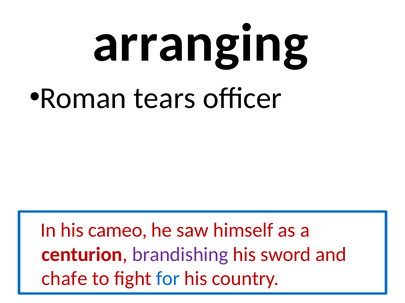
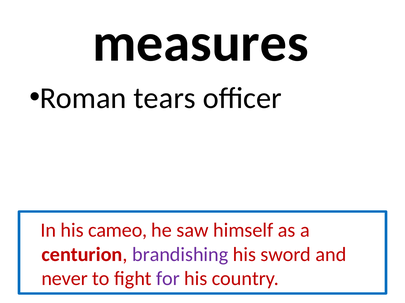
arranging: arranging -> measures
chafe: chafe -> never
for colour: blue -> purple
